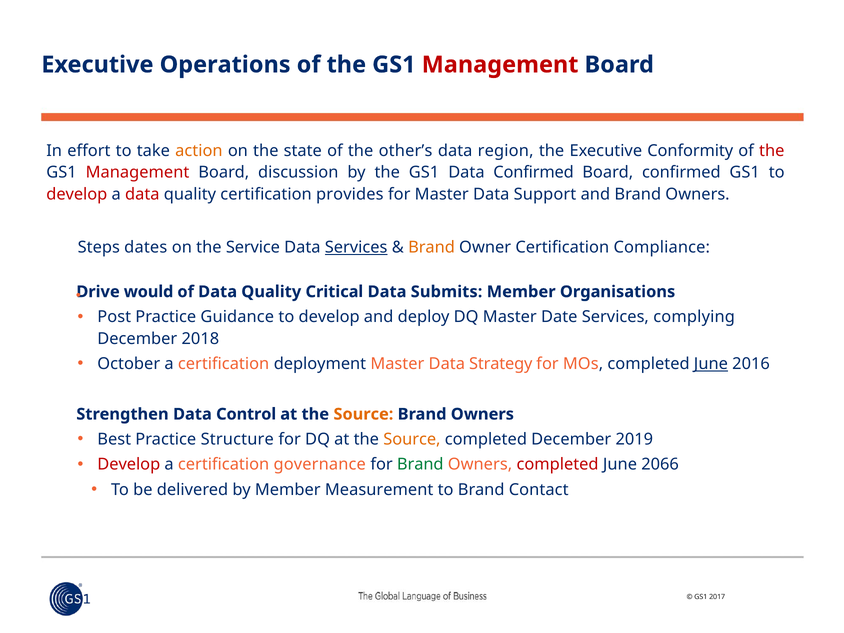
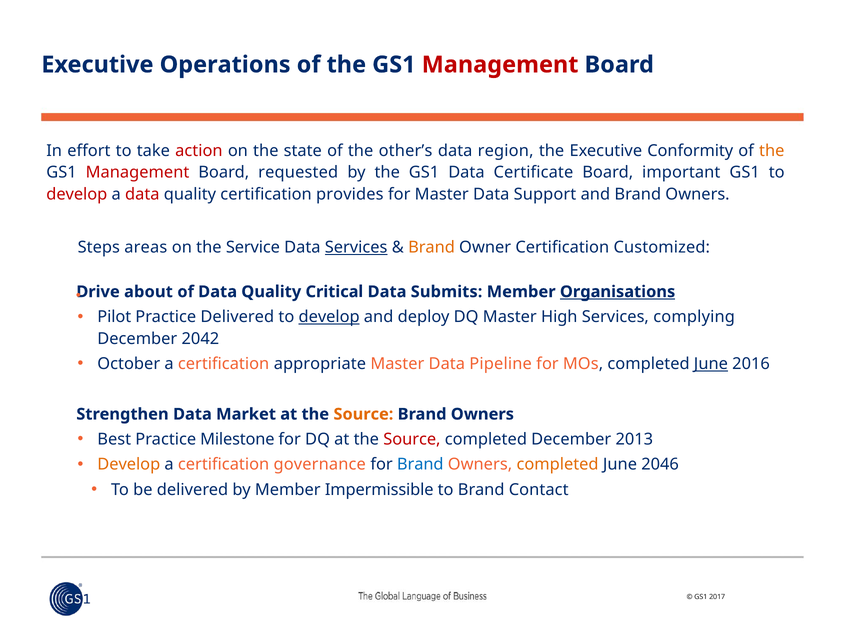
action colour: orange -> red
the at (772, 151) colour: red -> orange
discussion: discussion -> requested
Data Confirmed: Confirmed -> Certificate
Board confirmed: confirmed -> important
dates: dates -> areas
Compliance: Compliance -> Customized
would: would -> about
Organisations underline: none -> present
Post: Post -> Pilot
Practice Guidance: Guidance -> Delivered
develop at (329, 317) underline: none -> present
Date: Date -> High
2018: 2018 -> 2042
deployment: deployment -> appropriate
Strategy: Strategy -> Pipeline
Control: Control -> Market
Structure: Structure -> Milestone
Source at (412, 439) colour: orange -> red
2019: 2019 -> 2013
Develop at (129, 465) colour: red -> orange
Brand at (420, 465) colour: green -> blue
completed at (558, 465) colour: red -> orange
2066: 2066 -> 2046
Measurement: Measurement -> Impermissible
